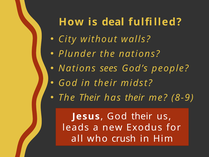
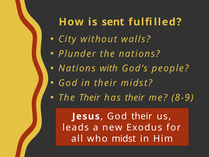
deal: deal -> sent
sees: sees -> with
who crush: crush -> midst
